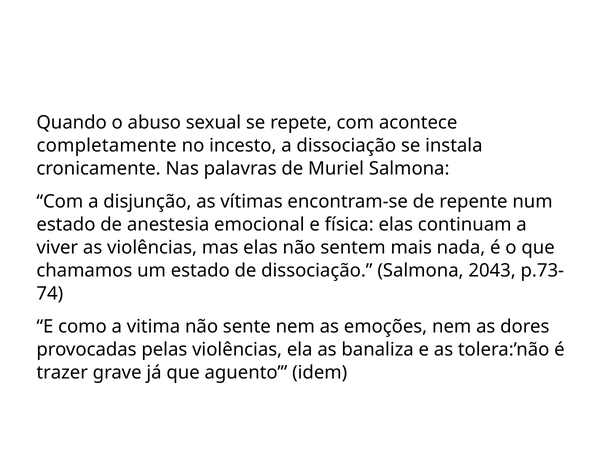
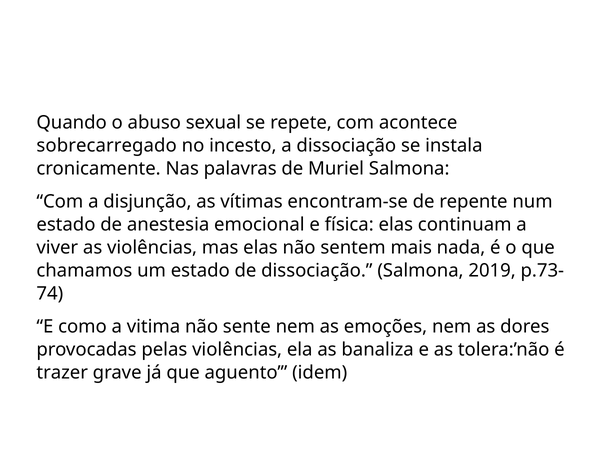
completamente: completamente -> sobrecarregado
2043: 2043 -> 2019
